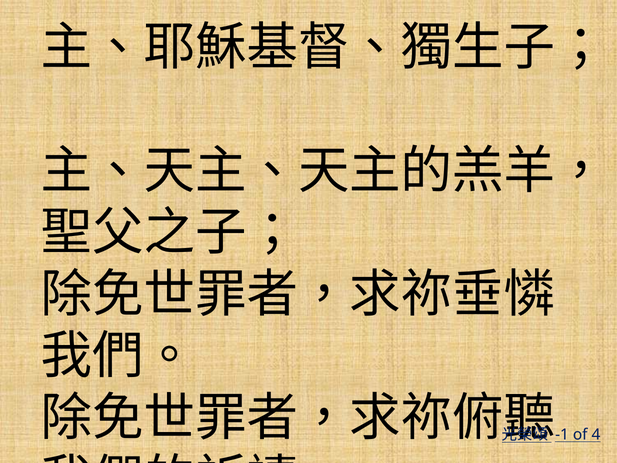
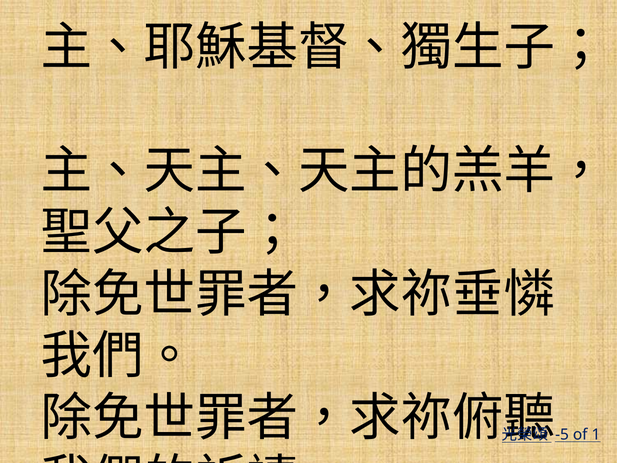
-1: -1 -> -5
4: 4 -> 1
